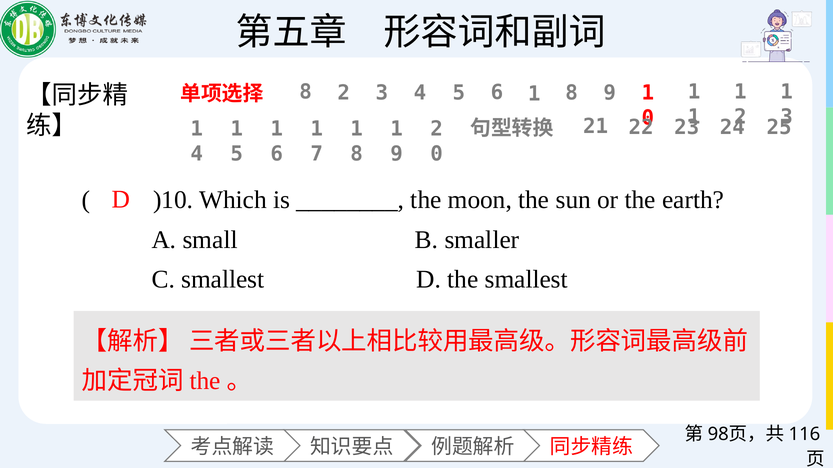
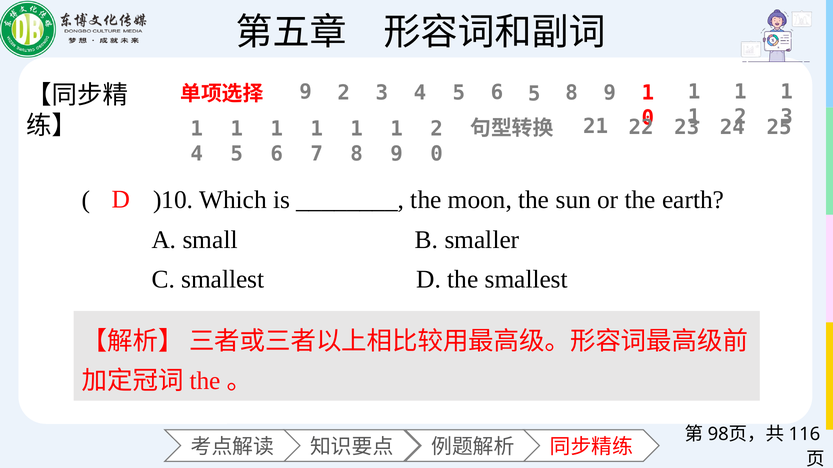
8 at (306, 92): 8 -> 9
5 6 1: 1 -> 5
